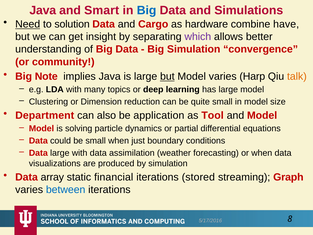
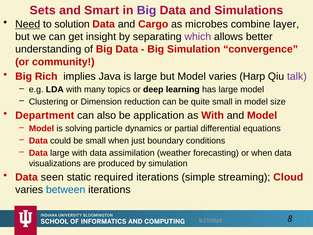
Java at (43, 10): Java -> Sets
Big at (147, 10) colour: blue -> purple
hardware: hardware -> microbes
have: have -> layer
Note: Note -> Rich
but at (167, 76) underline: present -> none
talk colour: orange -> purple
as Tool: Tool -> With
array: array -> seen
financial: financial -> required
stored: stored -> simple
Graph: Graph -> Cloud
